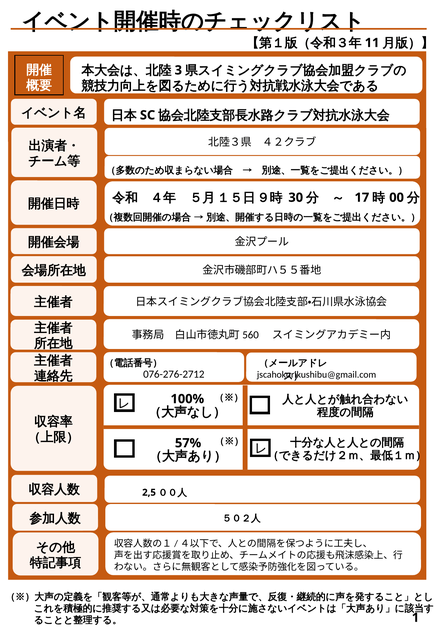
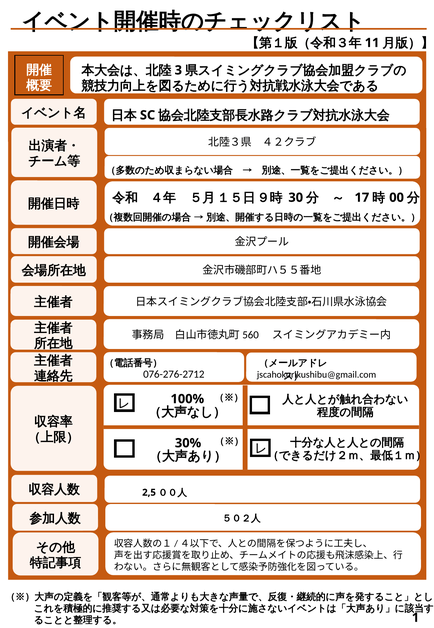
57%: 57% -> 30%
